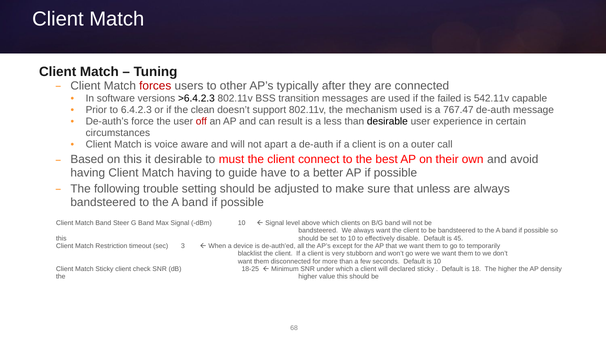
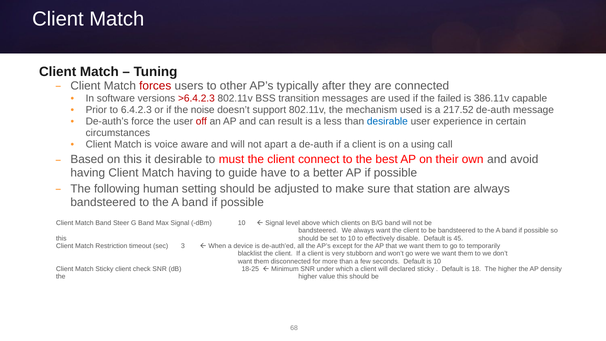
>6.4.2.3 colour: black -> red
542.11v: 542.11v -> 386.11v
clean: clean -> noise
767.47: 767.47 -> 217.52
desirable at (387, 121) colour: black -> blue
outer: outer -> using
trouble: trouble -> human
unless: unless -> station
